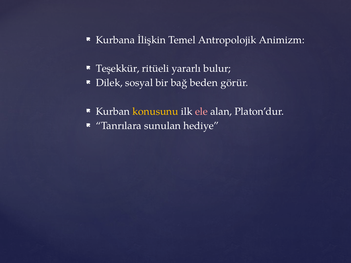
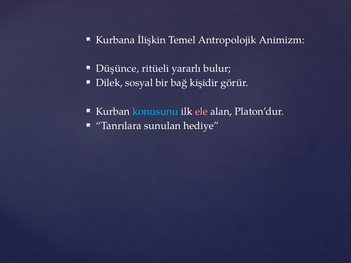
Teşekkür: Teşekkür -> Düşünce
beden: beden -> kişidir
konusunu colour: yellow -> light blue
